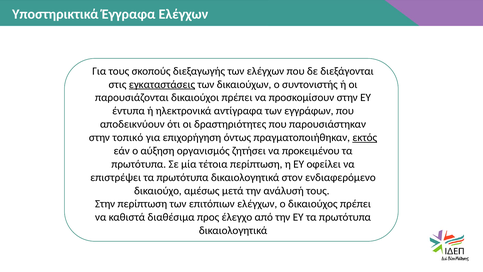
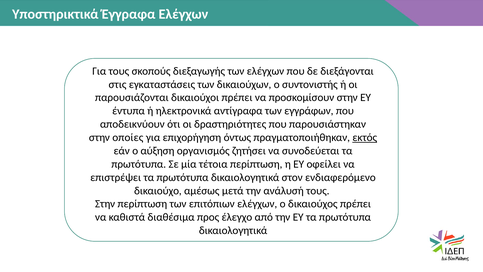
εγκαταστάσεις underline: present -> none
τοπικό: τοπικό -> οποίες
προκειμένου: προκειμένου -> συνοδεύεται
